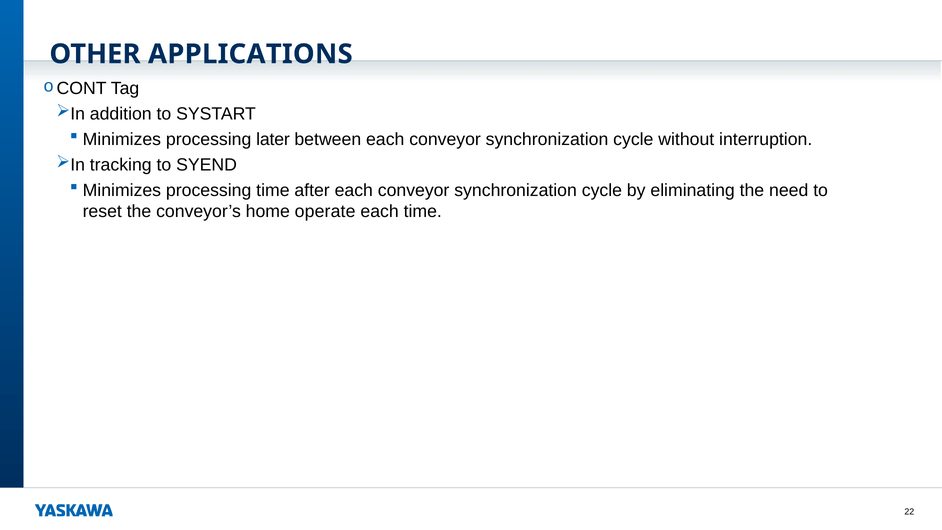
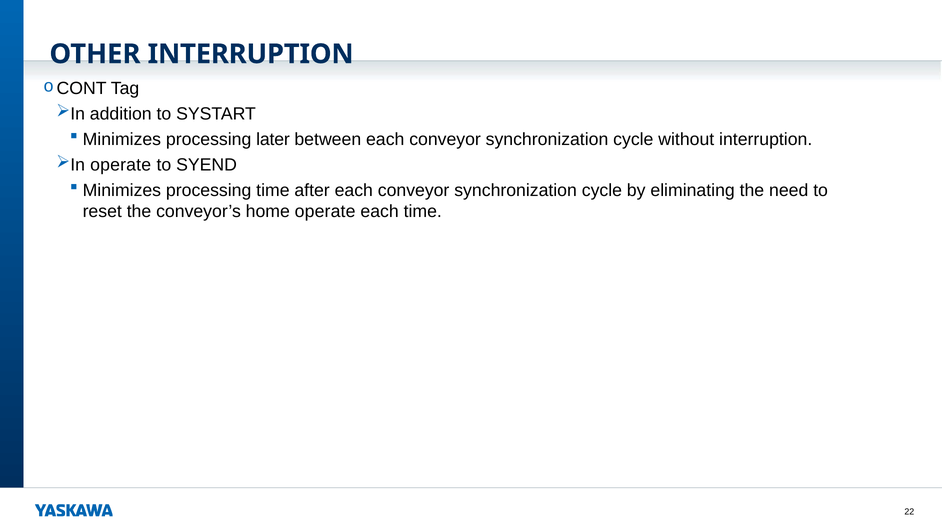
OTHER APPLICATIONS: APPLICATIONS -> INTERRUPTION
tracking at (121, 165): tracking -> operate
